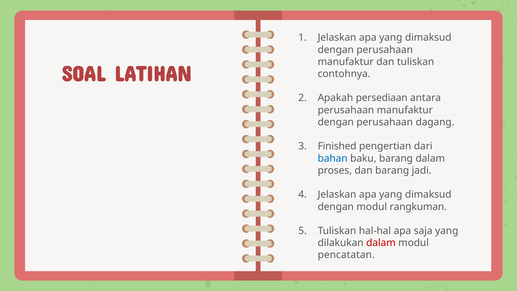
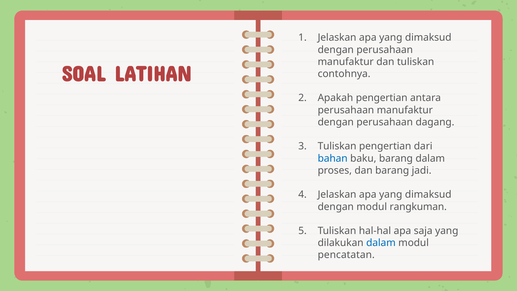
Apakah persediaan: persediaan -> pengertian
Finished at (337, 146): Finished -> Tuliskan
dalam at (381, 243) colour: red -> blue
